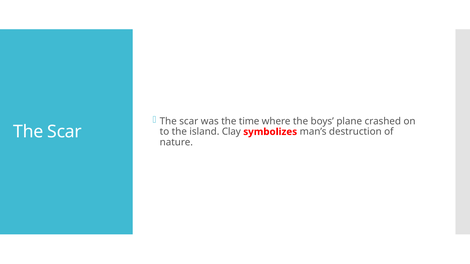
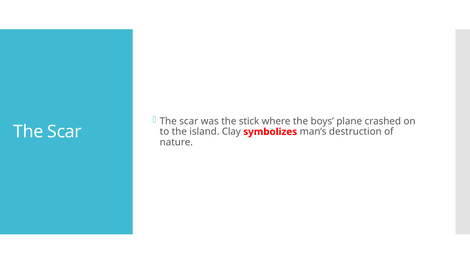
time: time -> stick
